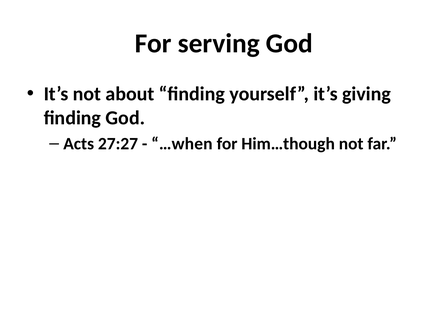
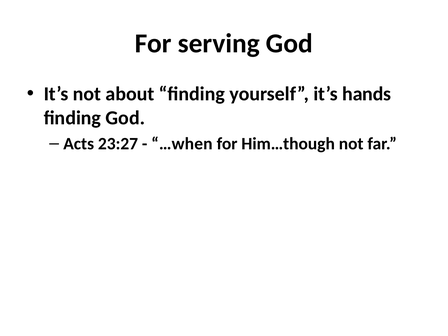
giving: giving -> hands
27:27: 27:27 -> 23:27
